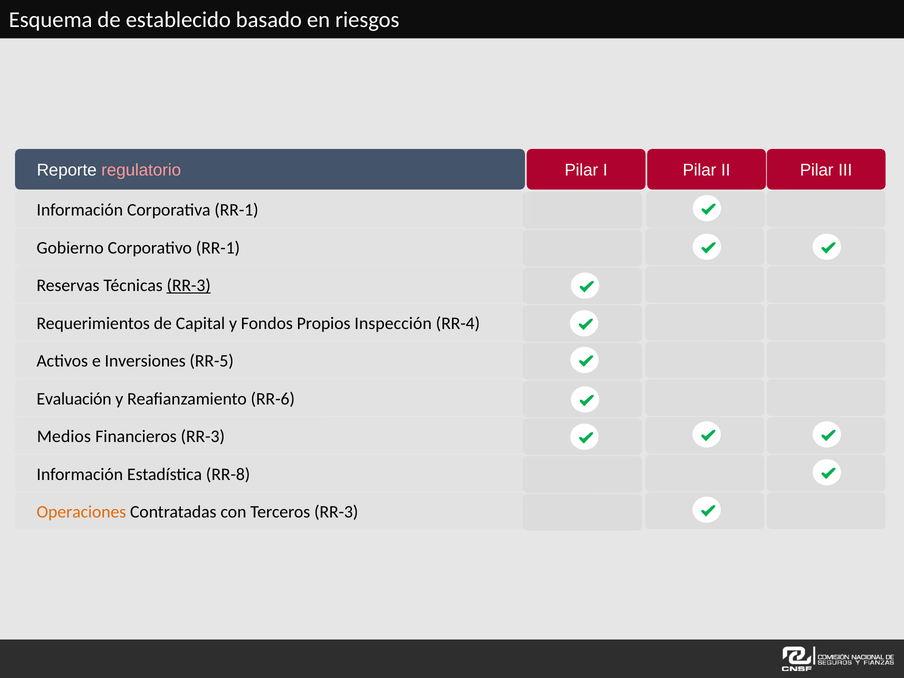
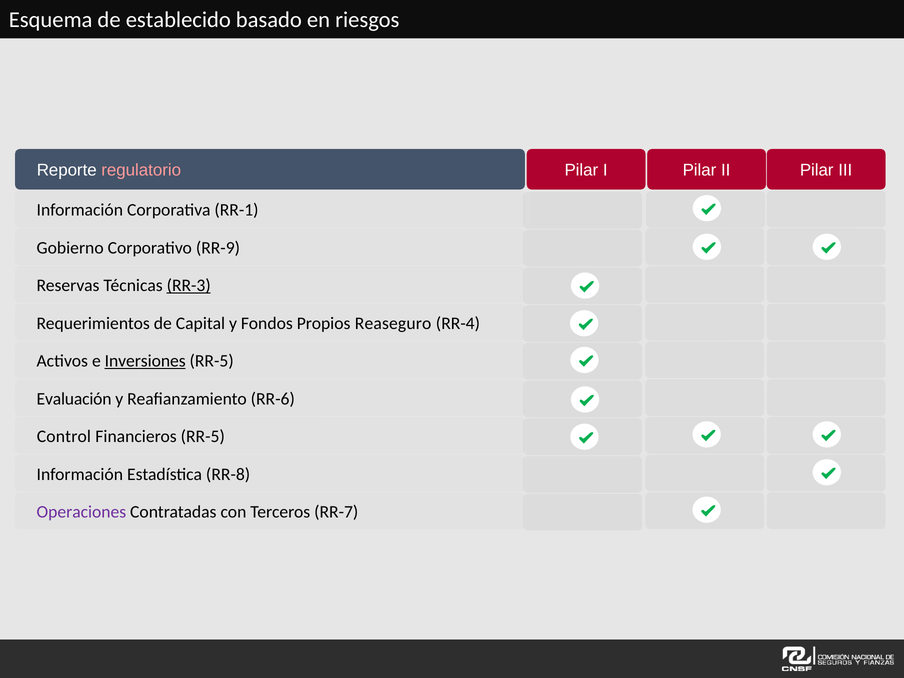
Corporativo RR-1: RR-1 -> RR-9
Inspección: Inspección -> Reaseguro
Inversiones underline: none -> present
Medios: Medios -> Control
Financieros RR-3: RR-3 -> RR-5
Operaciones colour: orange -> purple
Terceros RR-3: RR-3 -> RR-7
